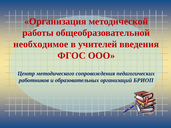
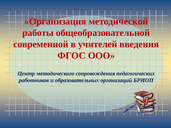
необходимое: необходимое -> современной
